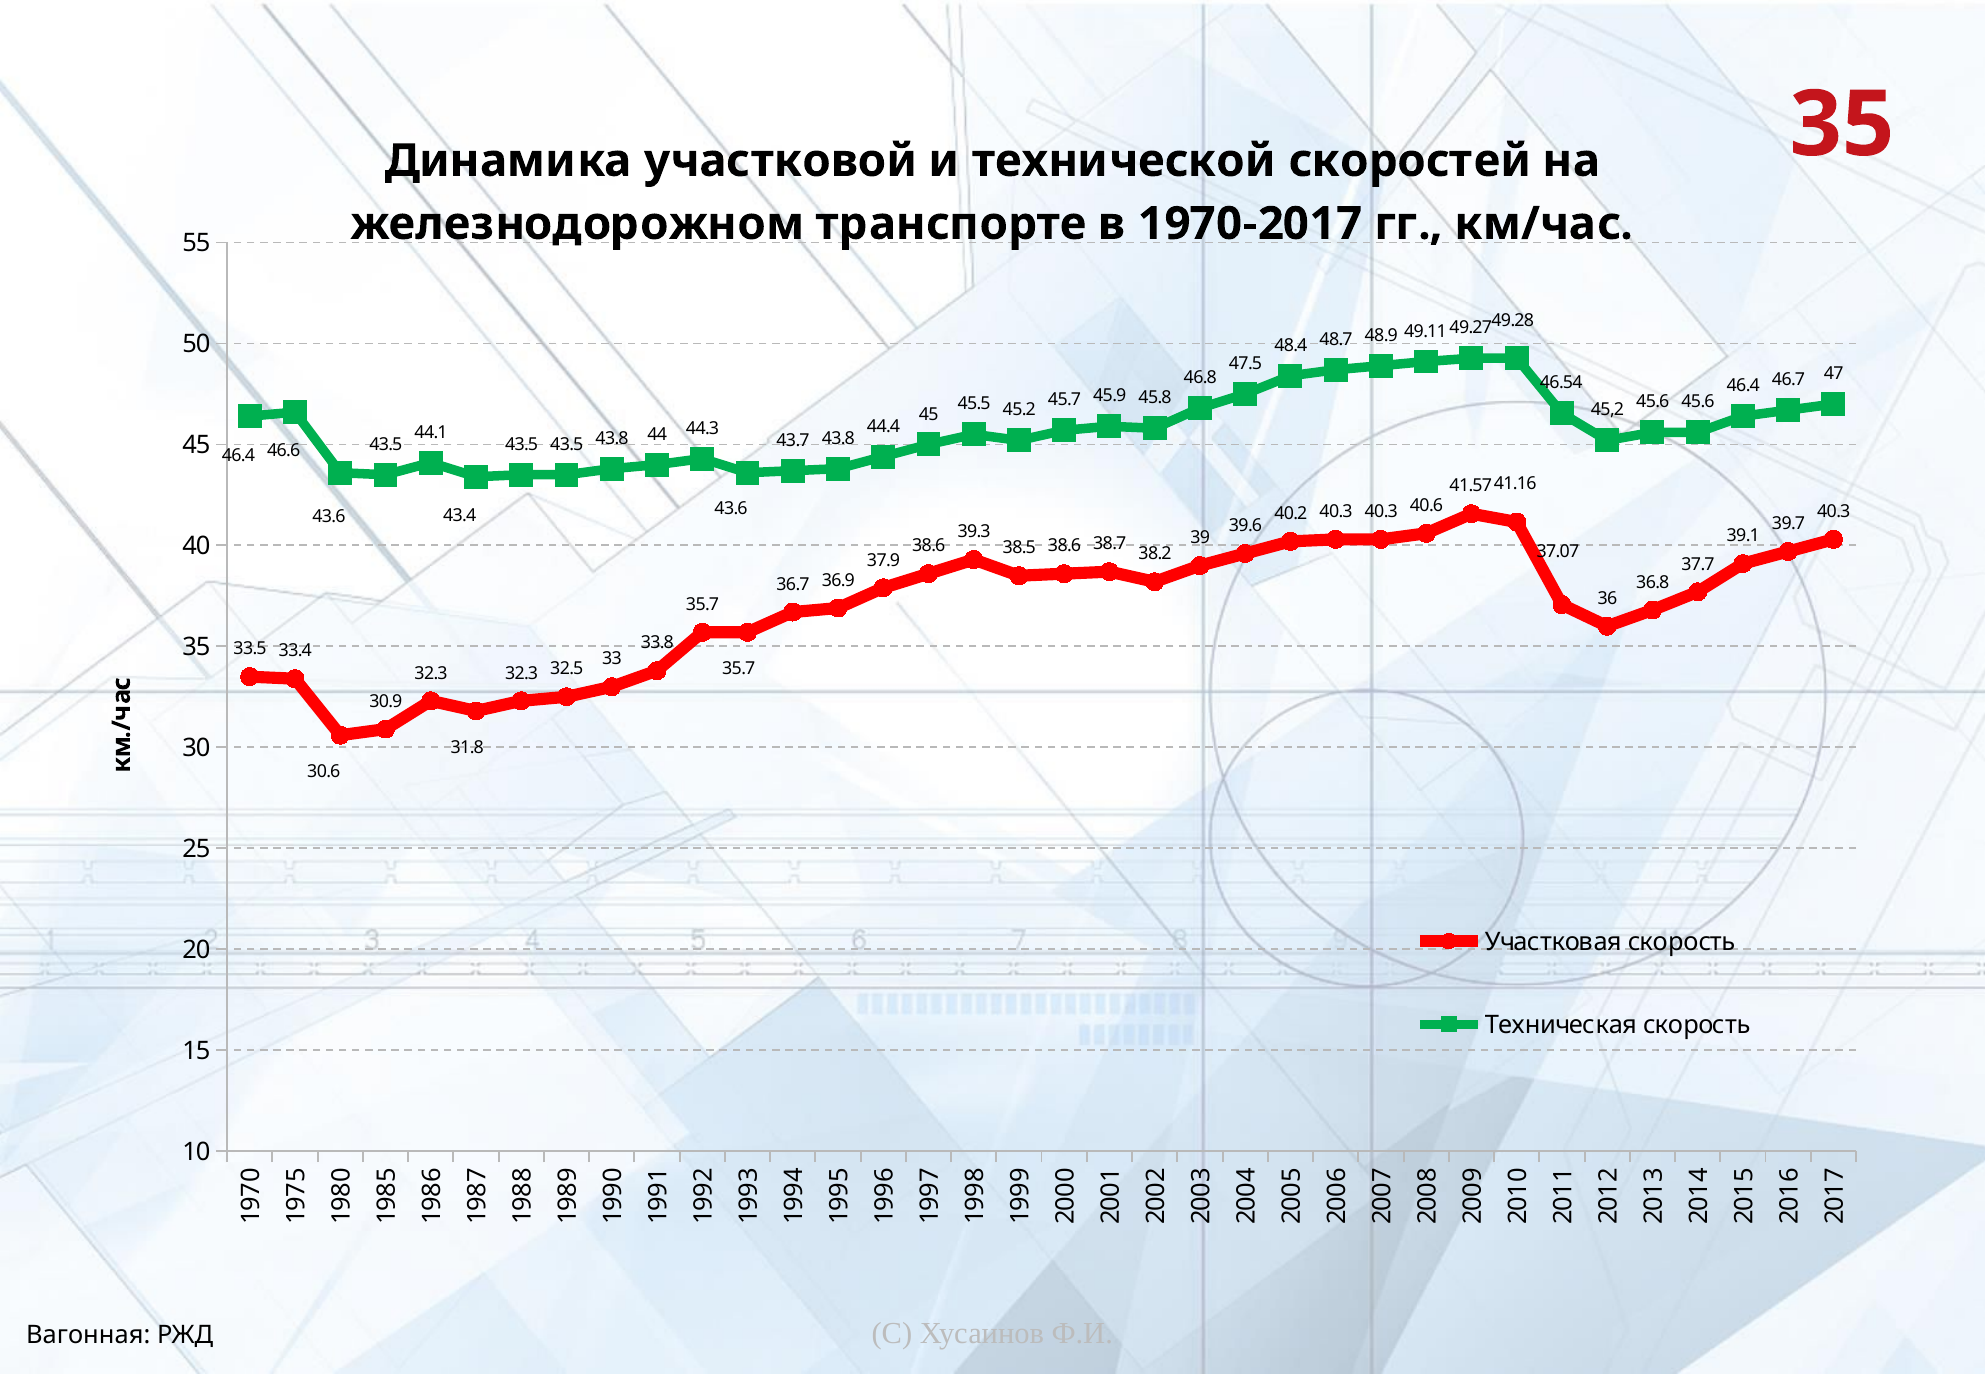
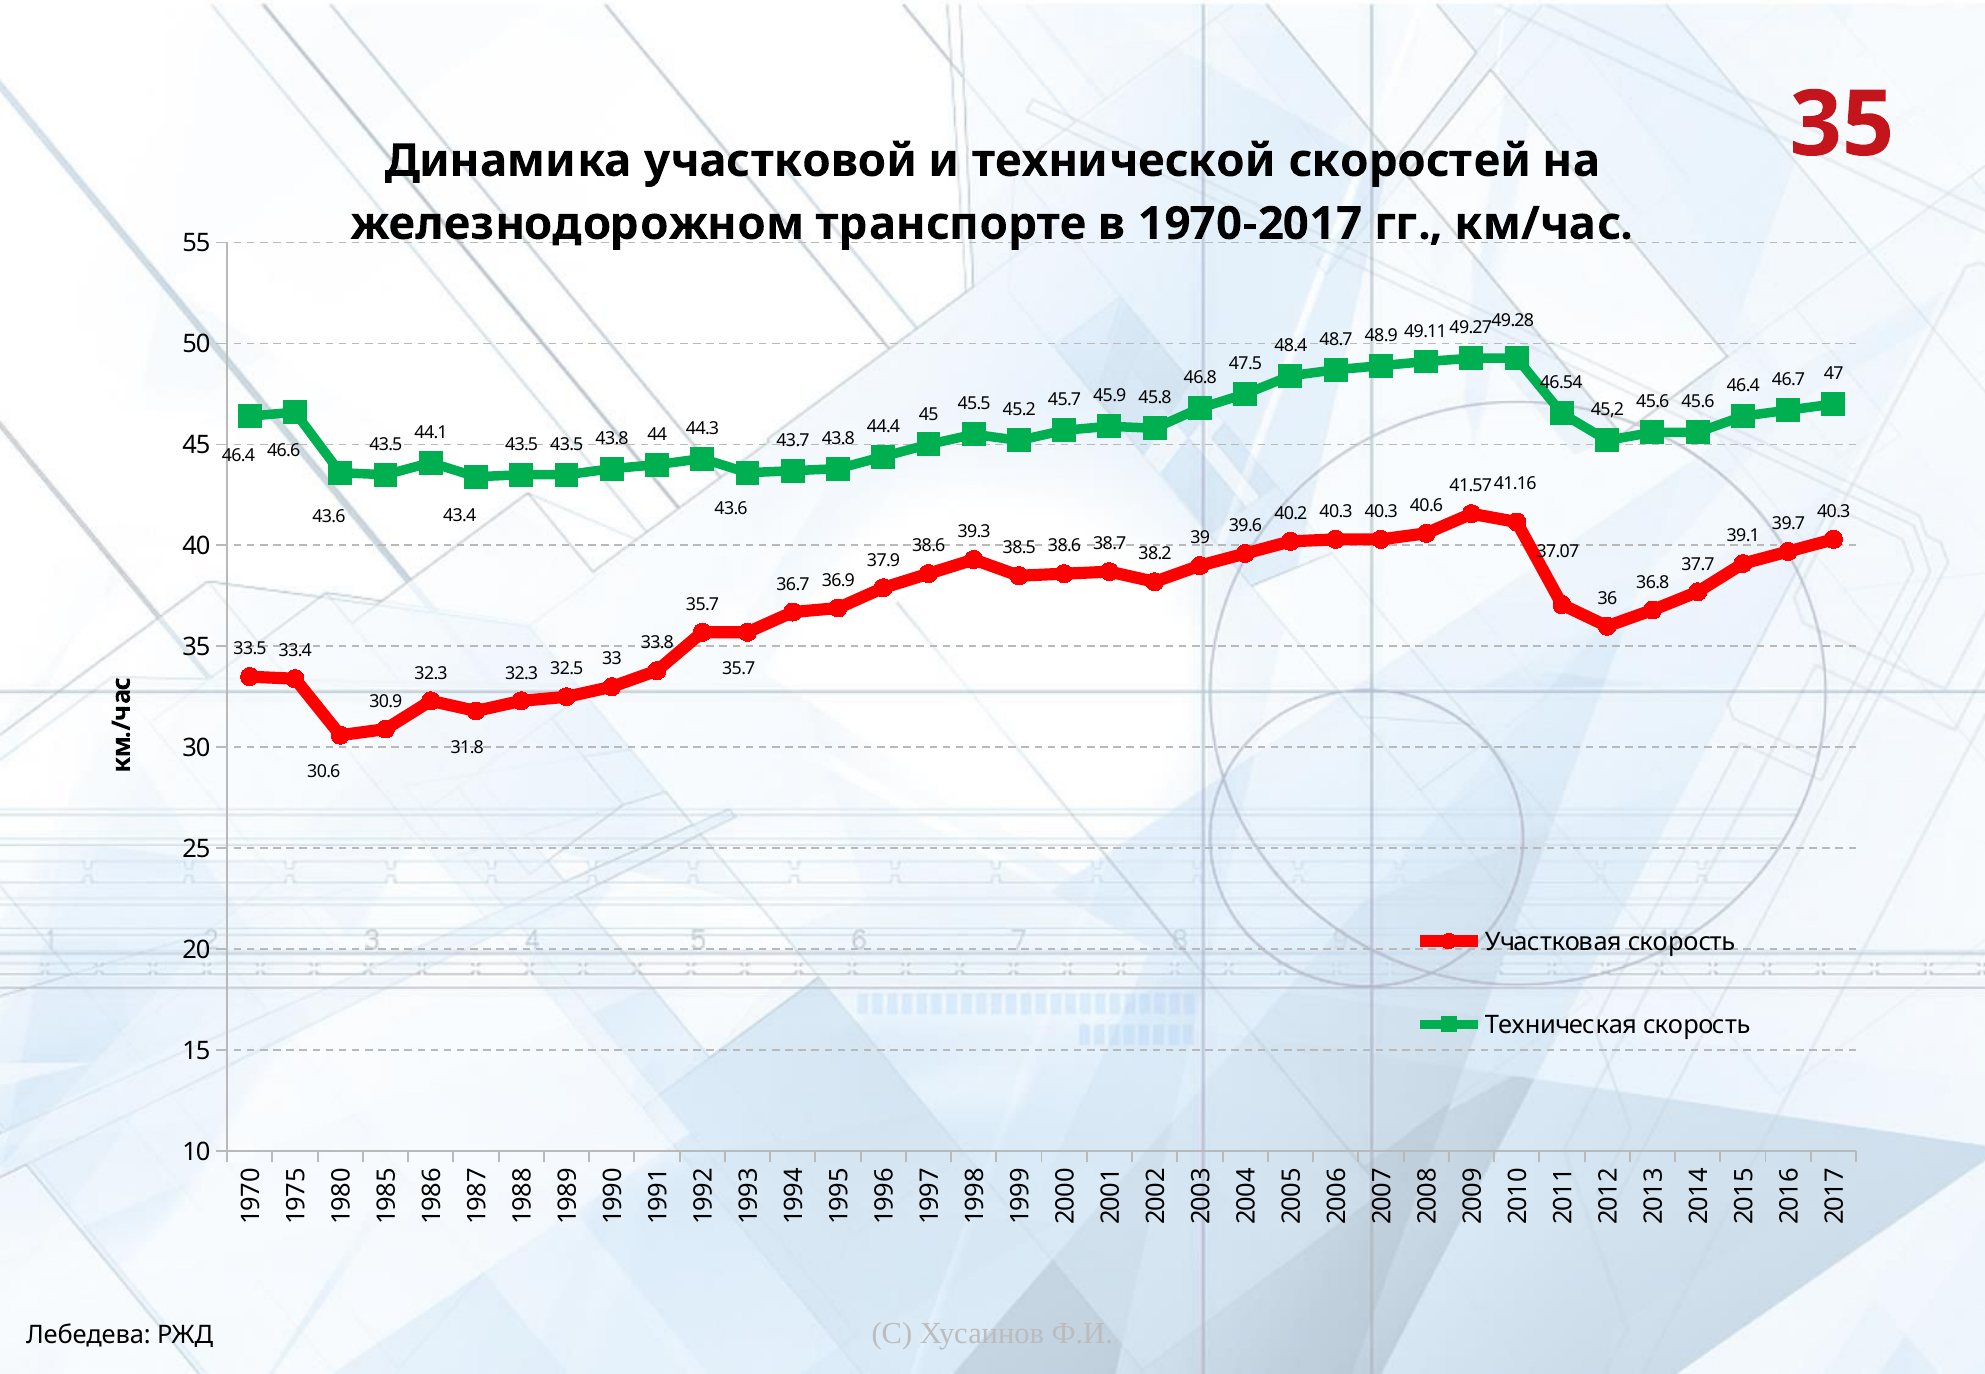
Вагонная: Вагонная -> Лебедева
